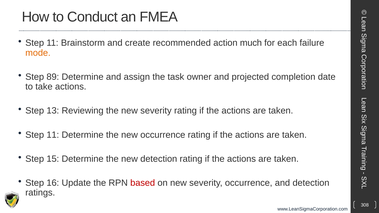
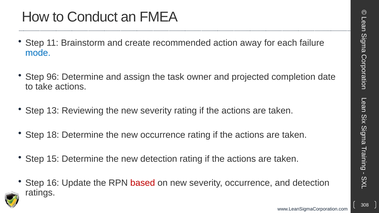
much: much -> away
mode colour: orange -> blue
89: 89 -> 96
11 at (53, 135): 11 -> 18
